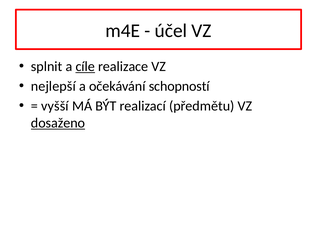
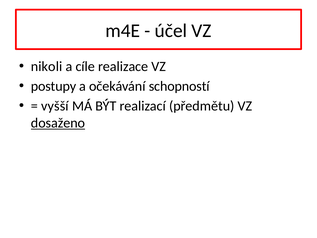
splnit: splnit -> nikoli
cíle underline: present -> none
nejlepší: nejlepší -> postupy
